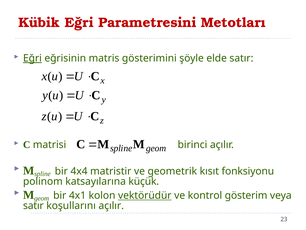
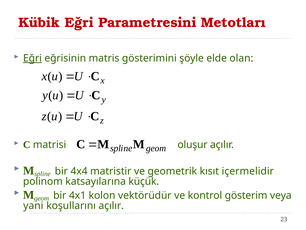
elde satır: satır -> olan
birinci: birinci -> oluşur
fonksiyonu: fonksiyonu -> içermelidir
vektörüdür underline: present -> none
satır at (33, 205): satır -> yani
